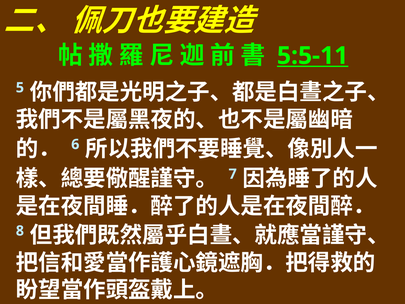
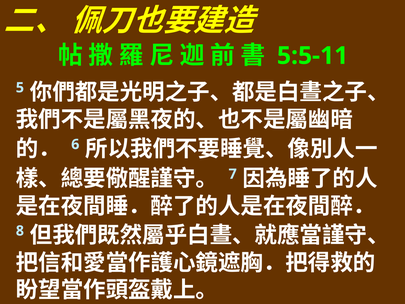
5:5-11 underline: present -> none
